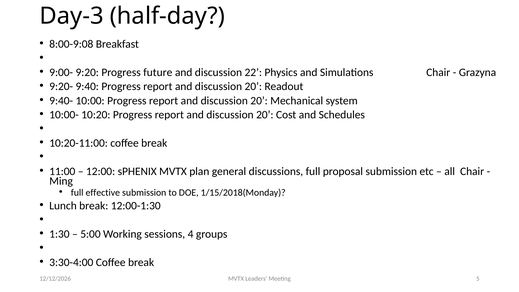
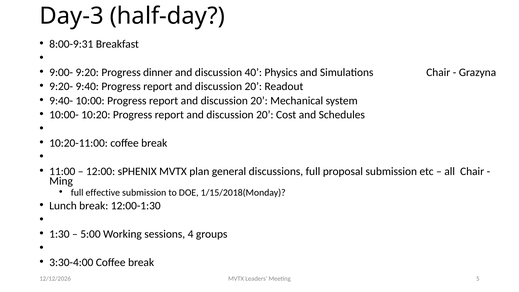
8:00-9:08: 8:00-9:08 -> 8:00-9:31
future: future -> dinner
22: 22 -> 40
